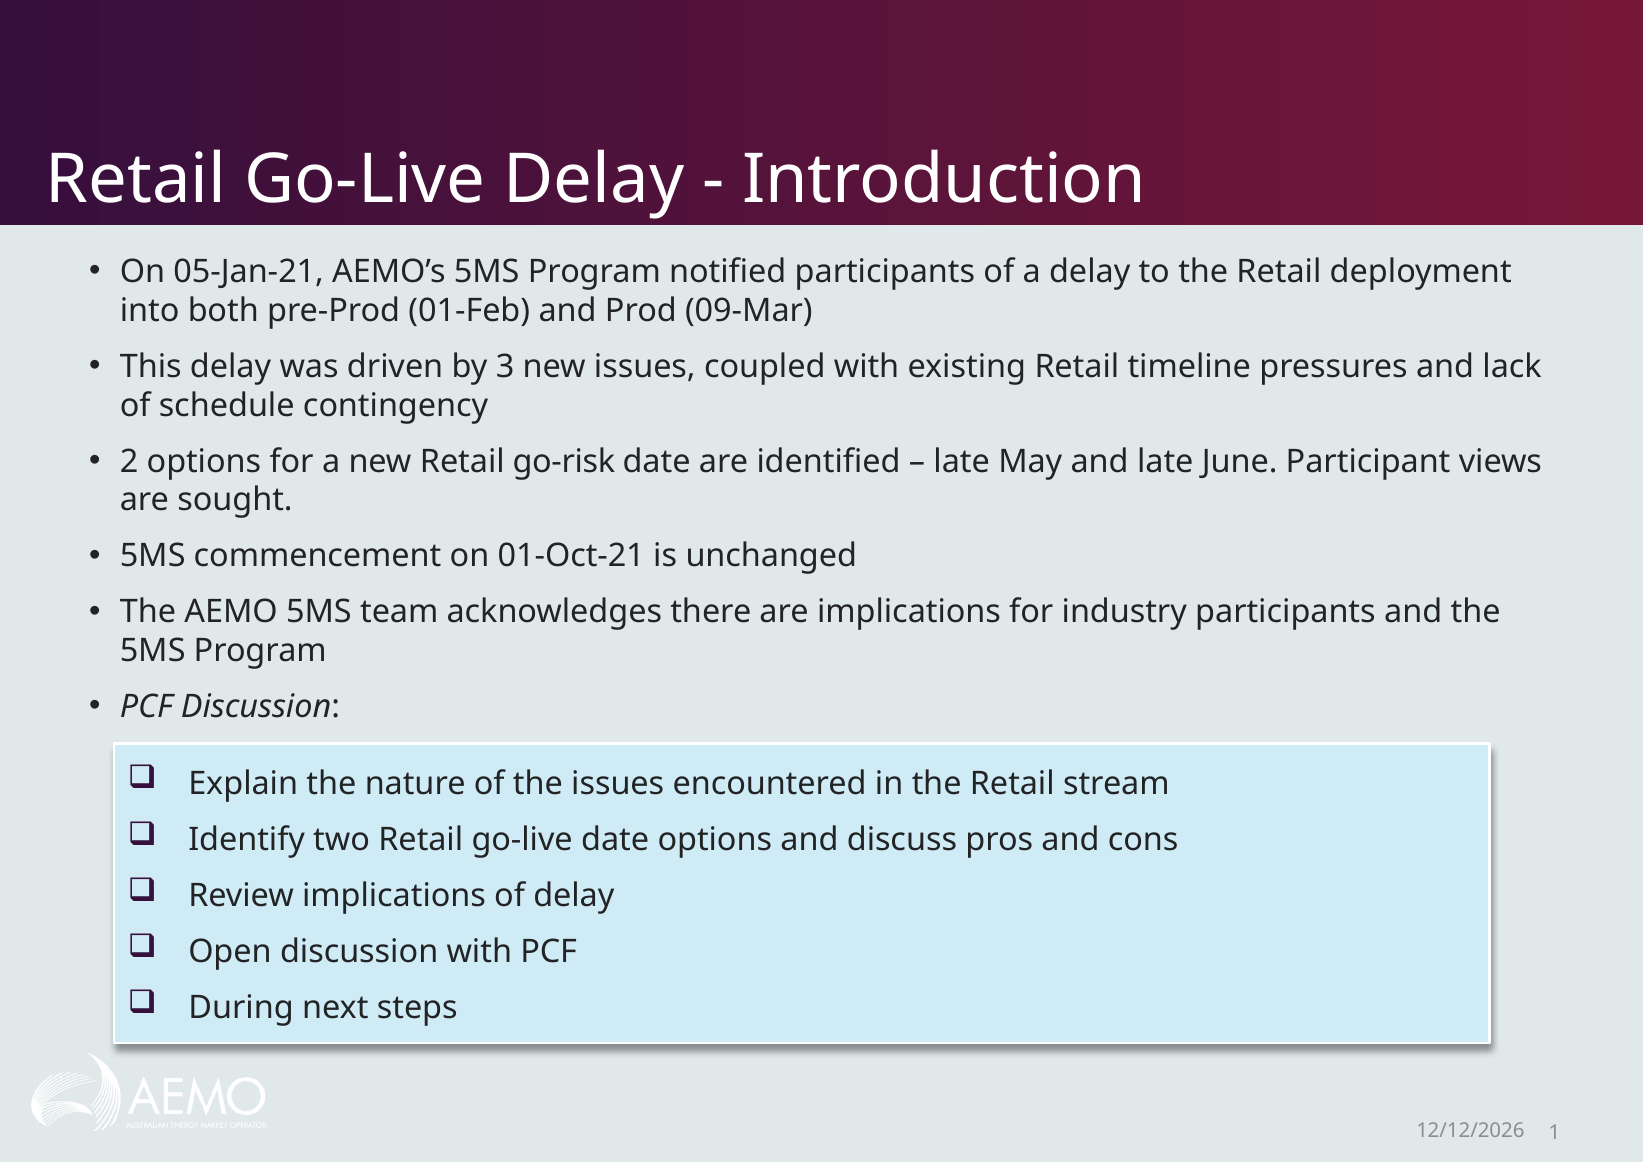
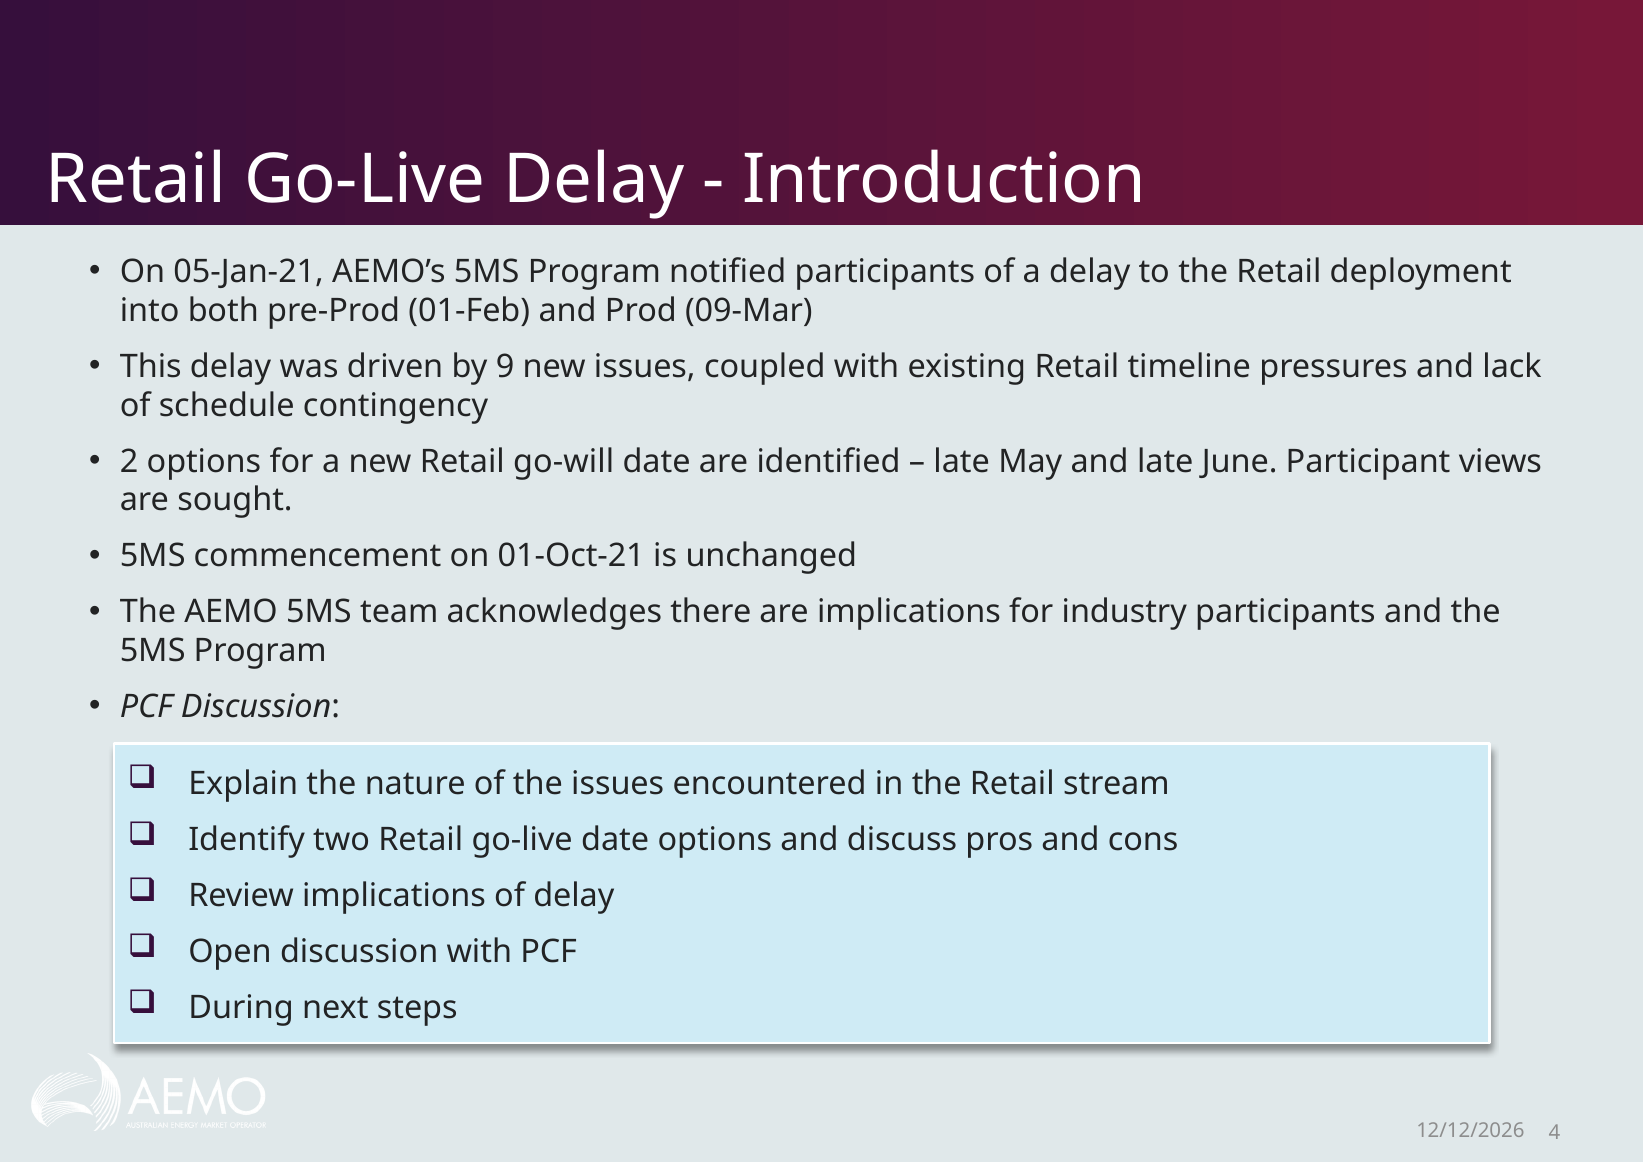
3: 3 -> 9
go-risk: go-risk -> go-will
1: 1 -> 4
